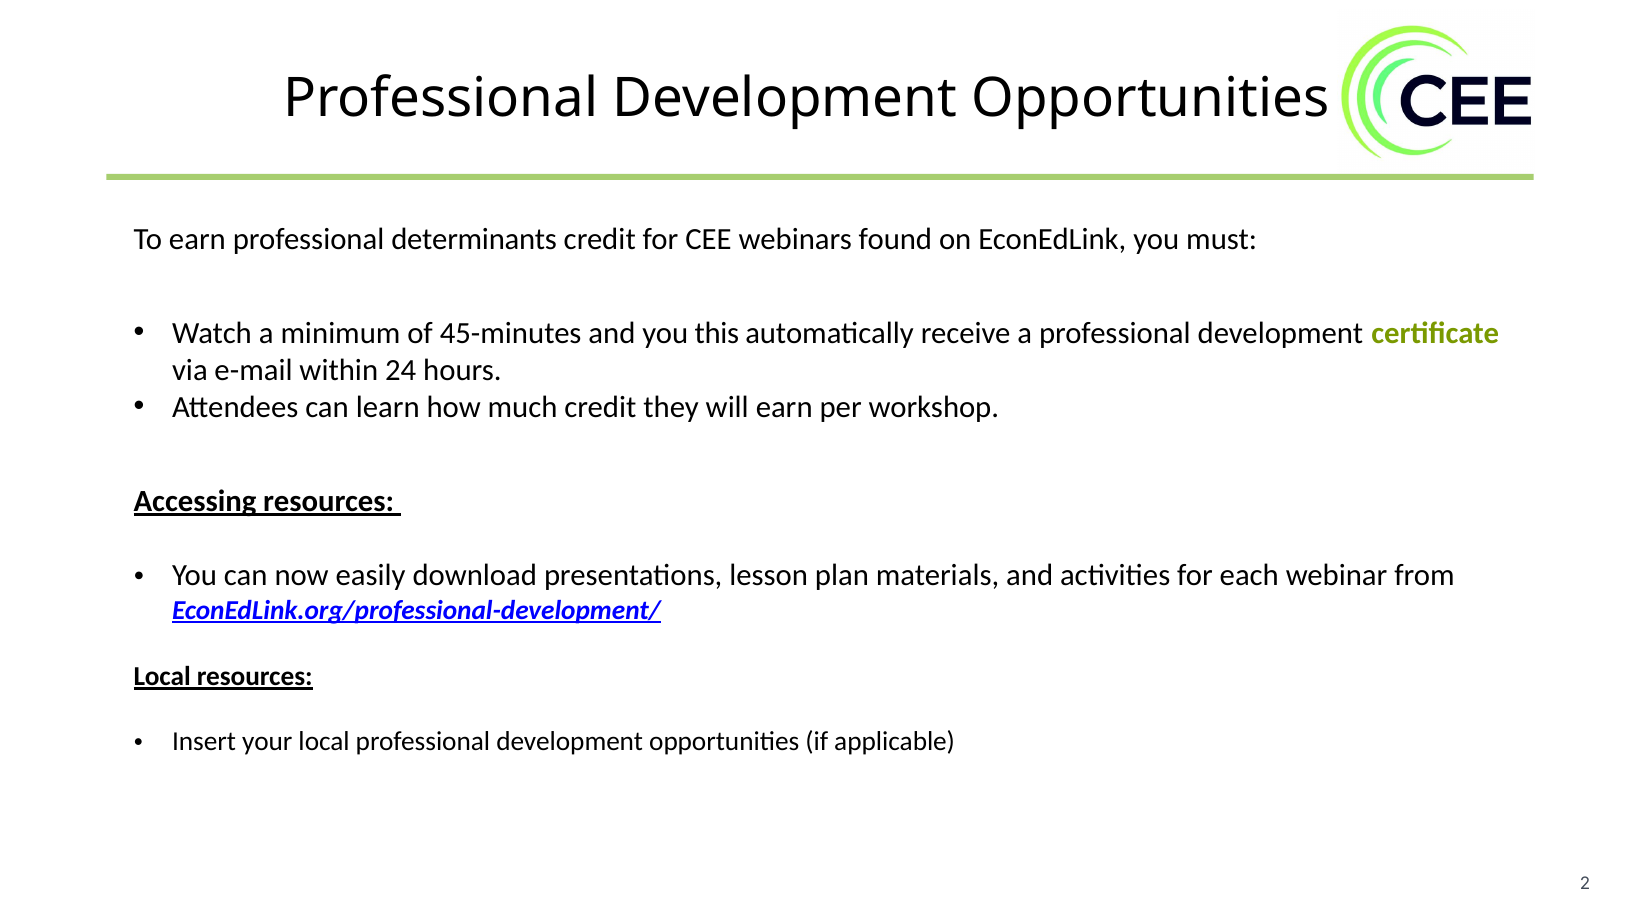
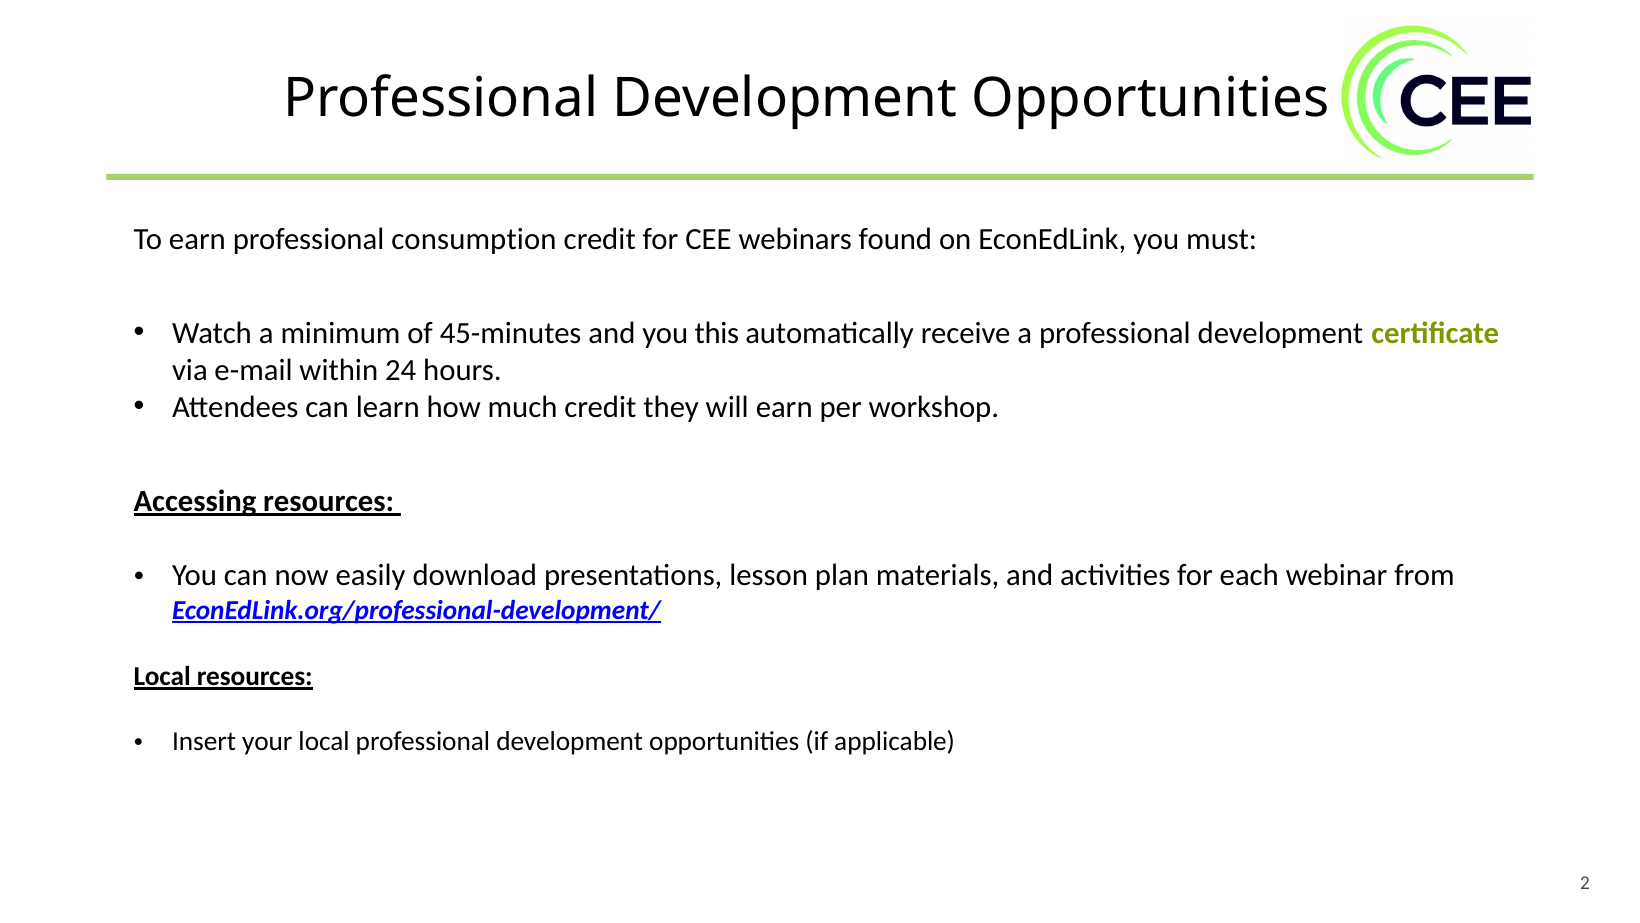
determinants: determinants -> consumption
